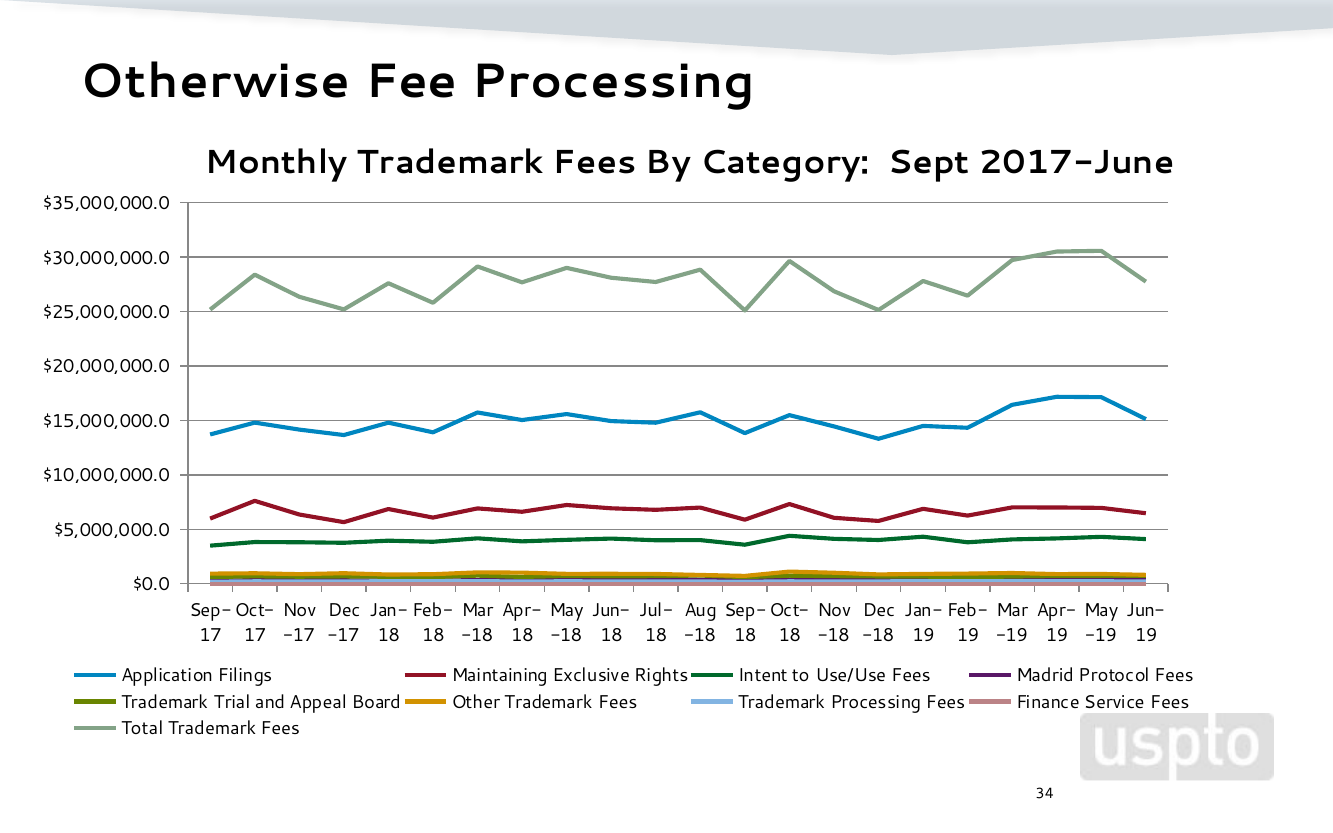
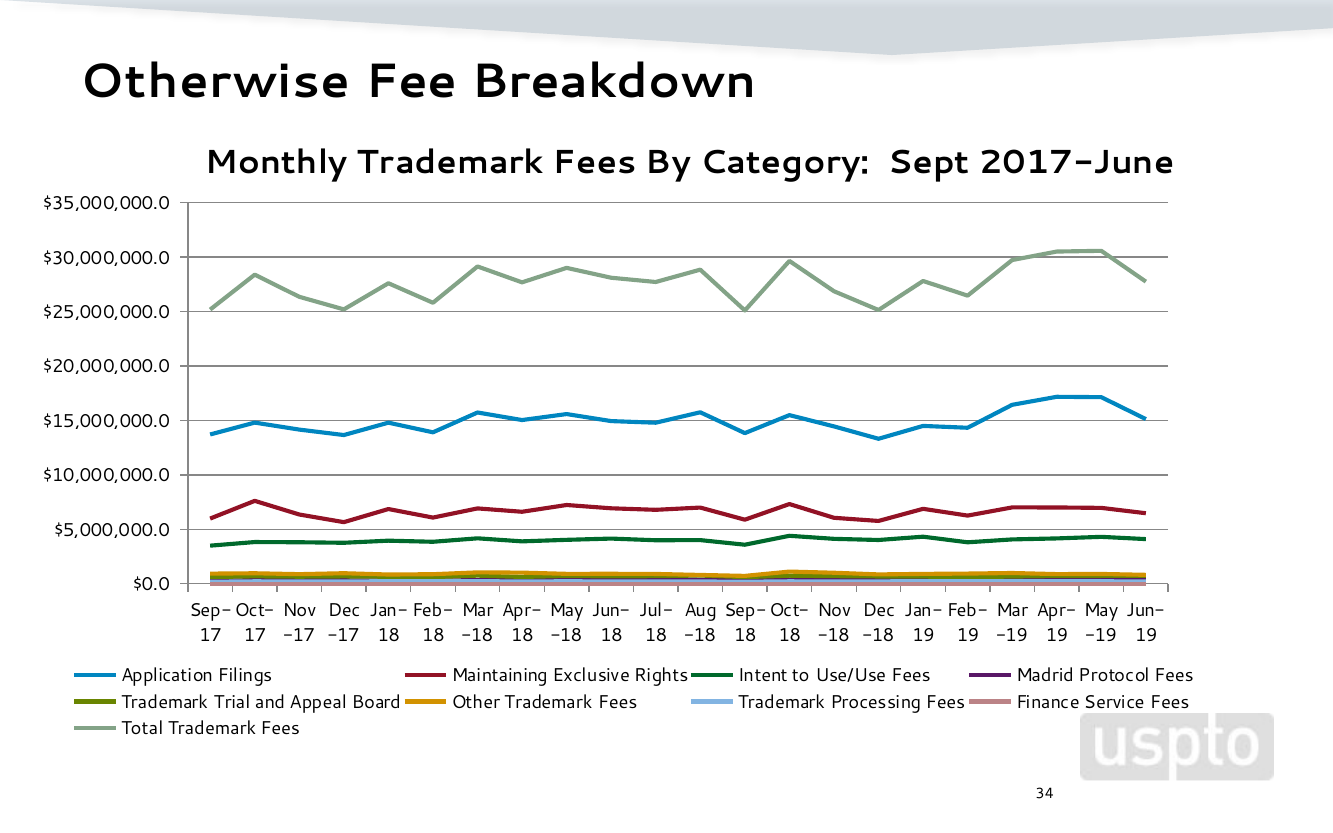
Fee Processing: Processing -> Breakdown
